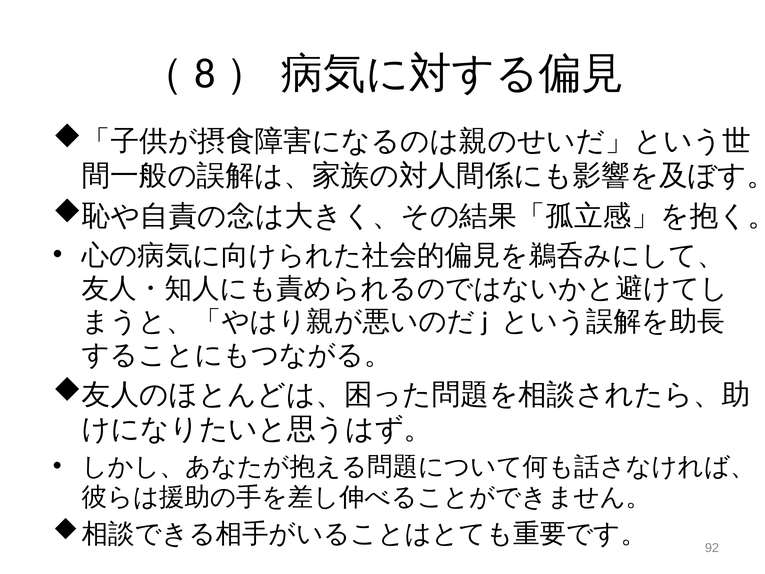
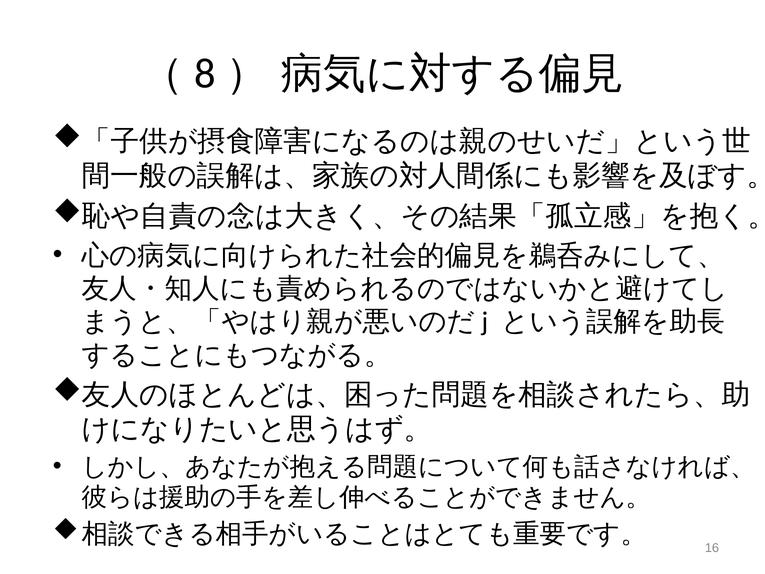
92: 92 -> 16
